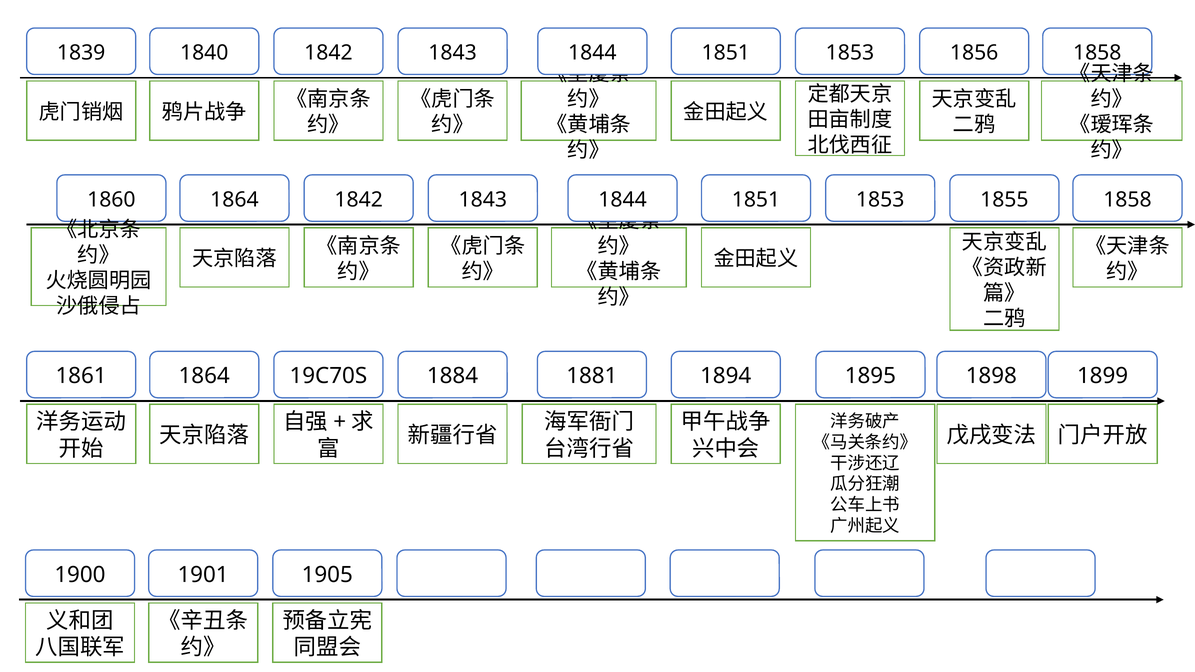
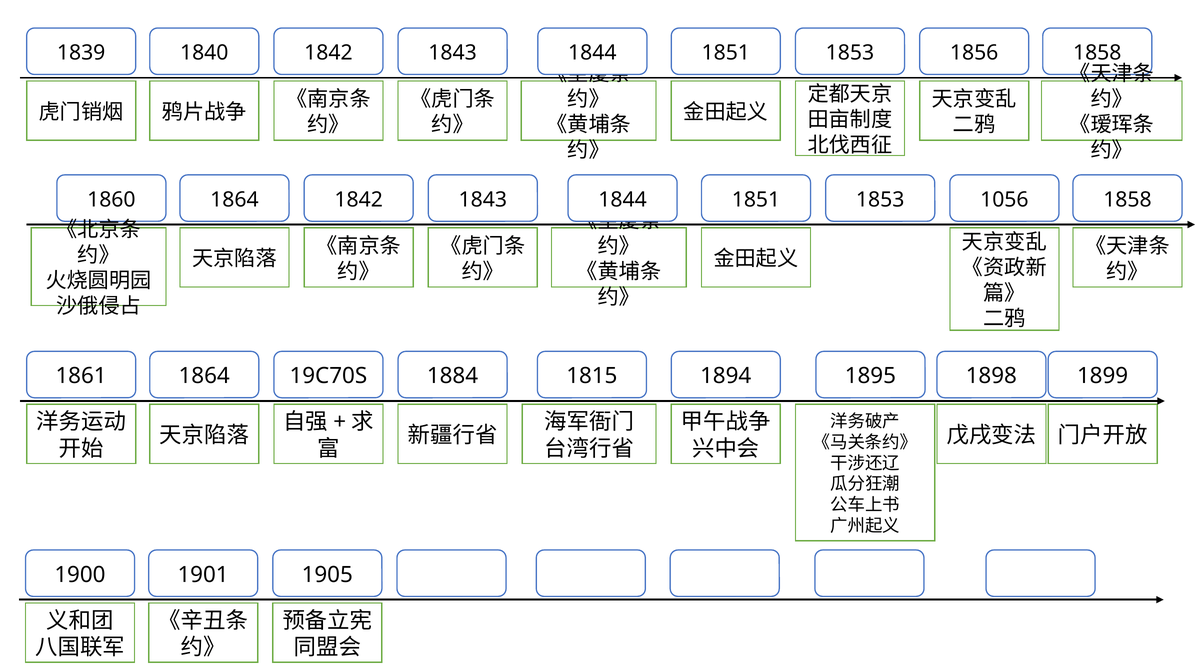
1855: 1855 -> 1056
1881: 1881 -> 1815
